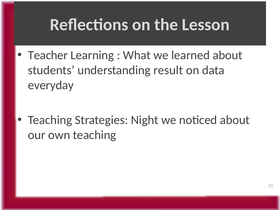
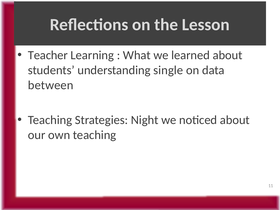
result: result -> single
everyday: everyday -> between
